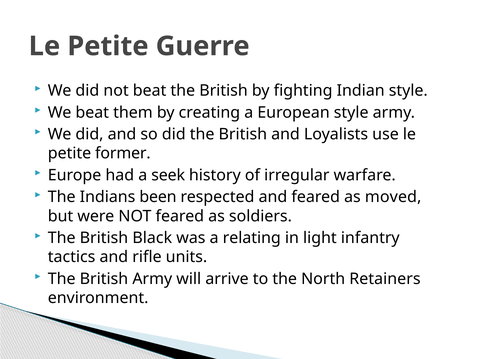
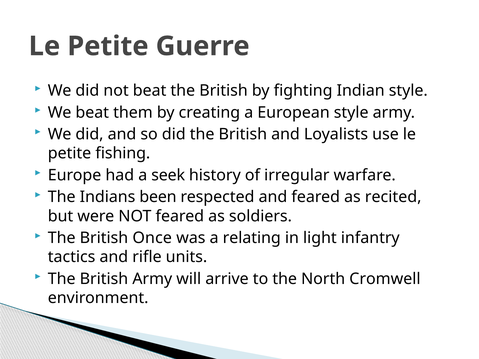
former: former -> fishing
moved: moved -> recited
Black: Black -> Once
Retainers: Retainers -> Cromwell
